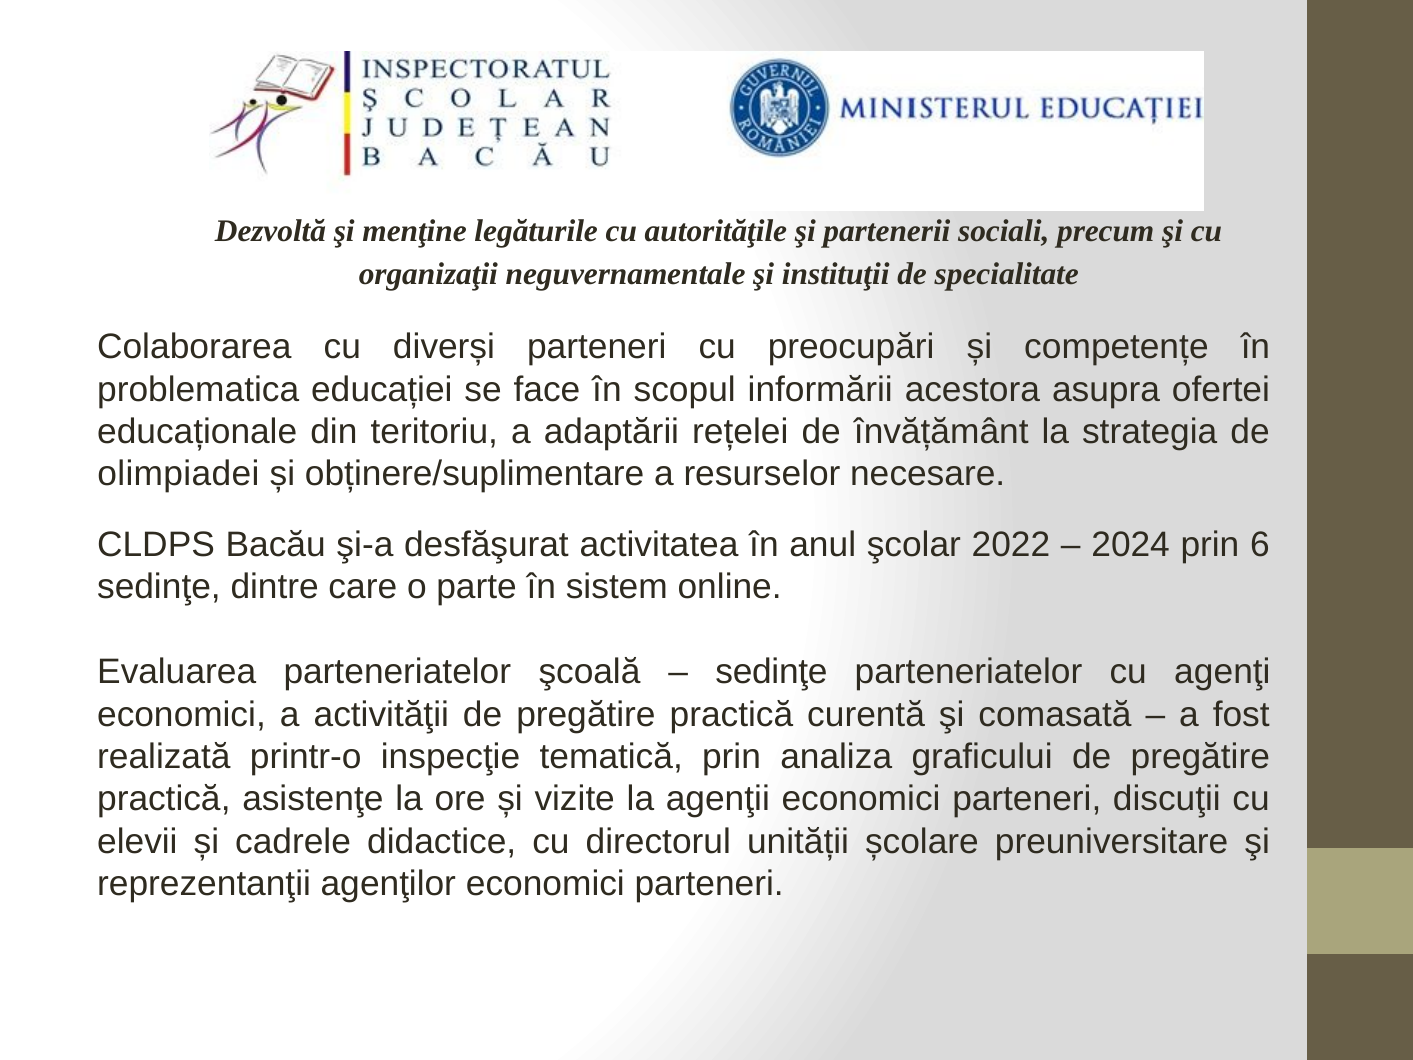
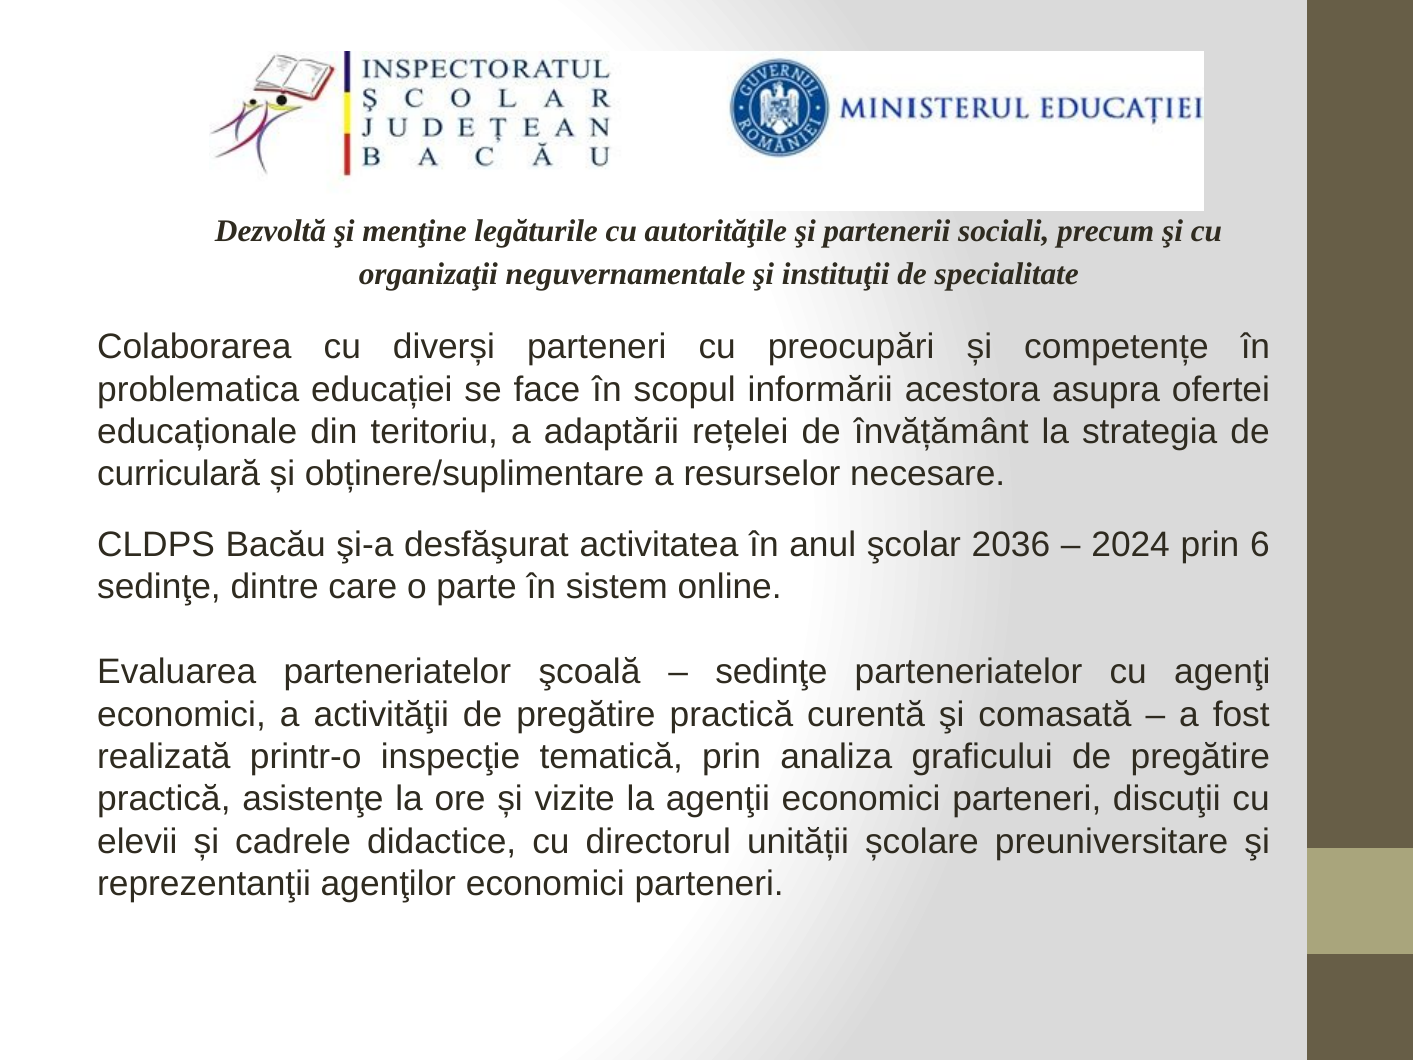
olimpiadei: olimpiadei -> curriculară
2022: 2022 -> 2036
